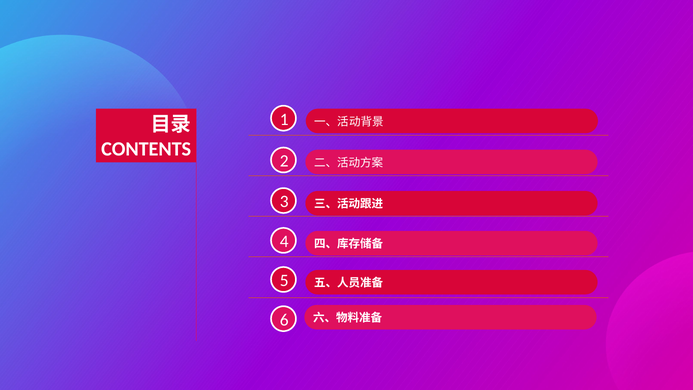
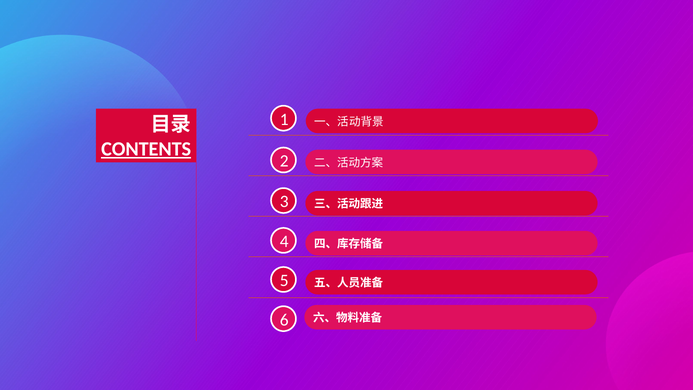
CONTENTS underline: none -> present
